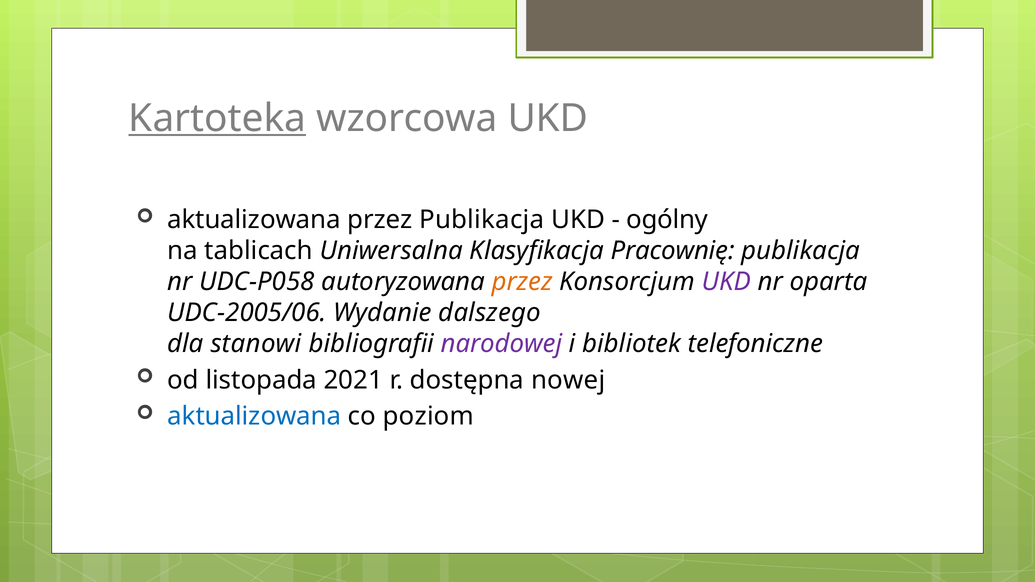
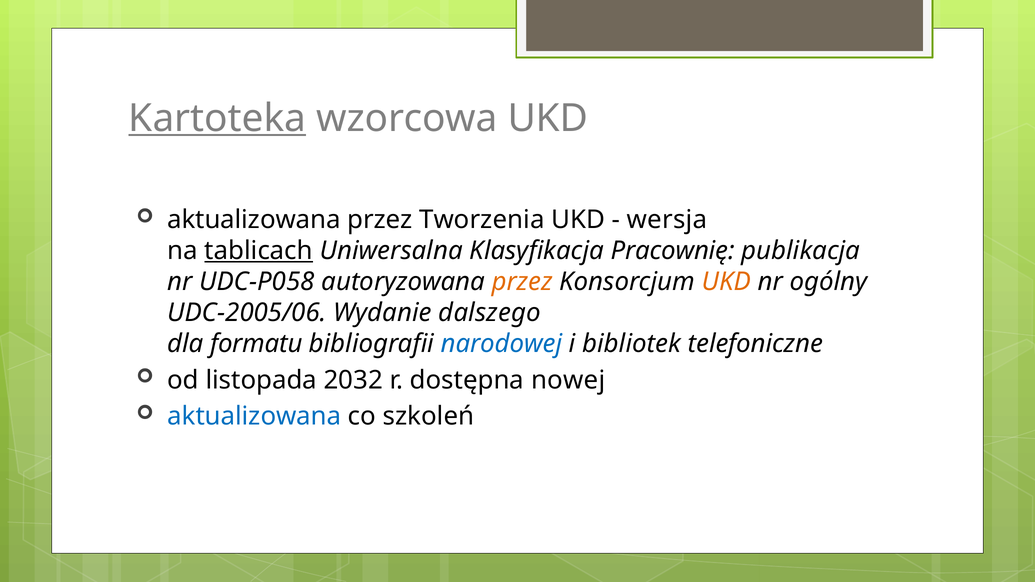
przez Publikacja: Publikacja -> Tworzenia
ogólny: ogólny -> wersja
tablicach underline: none -> present
UKD at (726, 282) colour: purple -> orange
oparta: oparta -> ogólny
stanowi: stanowi -> formatu
narodowej colour: purple -> blue
2021: 2021 -> 2032
poziom: poziom -> szkoleń
